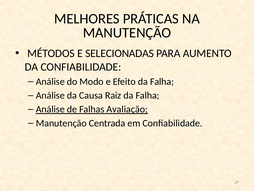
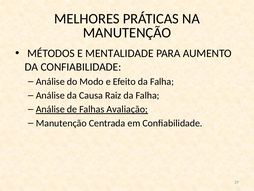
SELECIONADAS: SELECIONADAS -> MENTALIDADE
